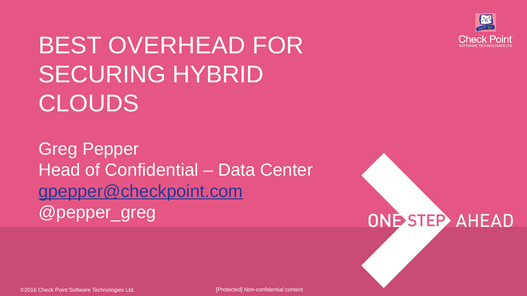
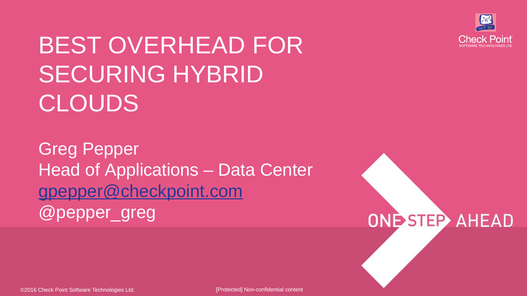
Confidential: Confidential -> Applications
